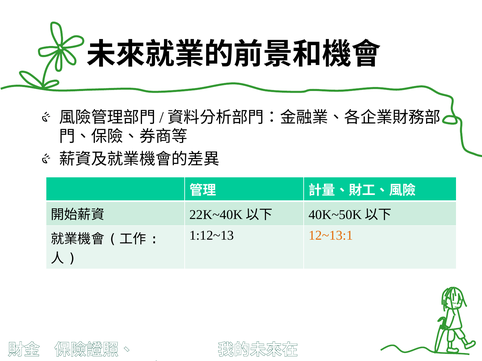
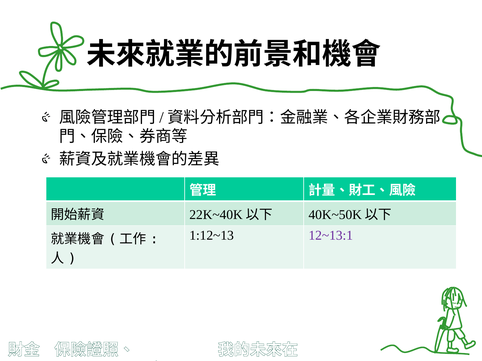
12~13:1 colour: orange -> purple
